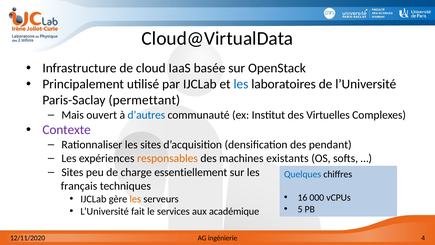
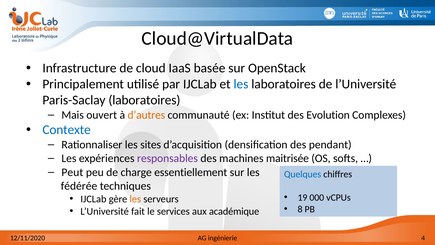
Paris-Saclay permettant: permettant -> laboratoires
d’autres colour: blue -> orange
Virtuelles: Virtuelles -> Evolution
Contexte colour: purple -> blue
responsables colour: orange -> purple
existants: existants -> maitrisée
Sites at (72, 172): Sites -> Peut
français: français -> fédérée
16: 16 -> 19
5: 5 -> 8
